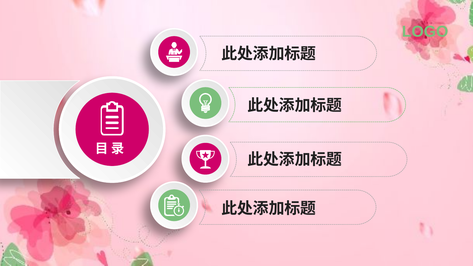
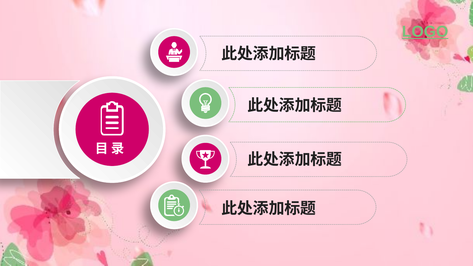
LOGO underline: none -> present
